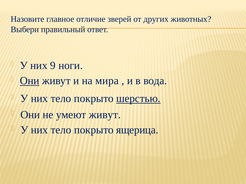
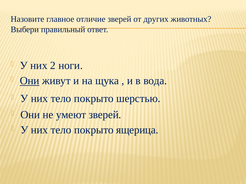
9: 9 -> 2
мира: мира -> щука
шерстью underline: present -> none
умеют живут: живут -> зверей
